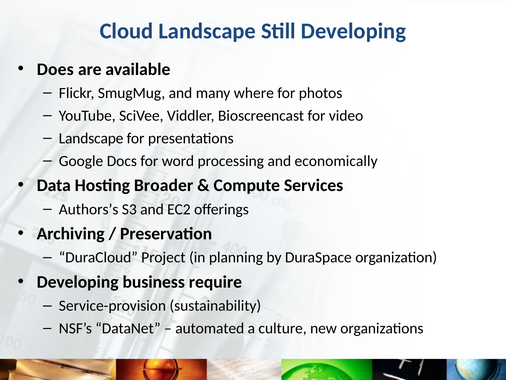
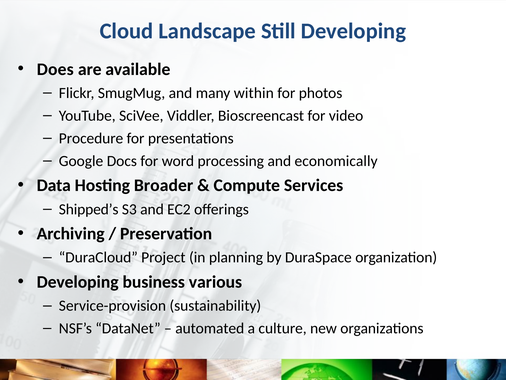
where: where -> within
Landscape at (91, 138): Landscape -> Procedure
Authors’s: Authors’s -> Shipped’s
require: require -> various
